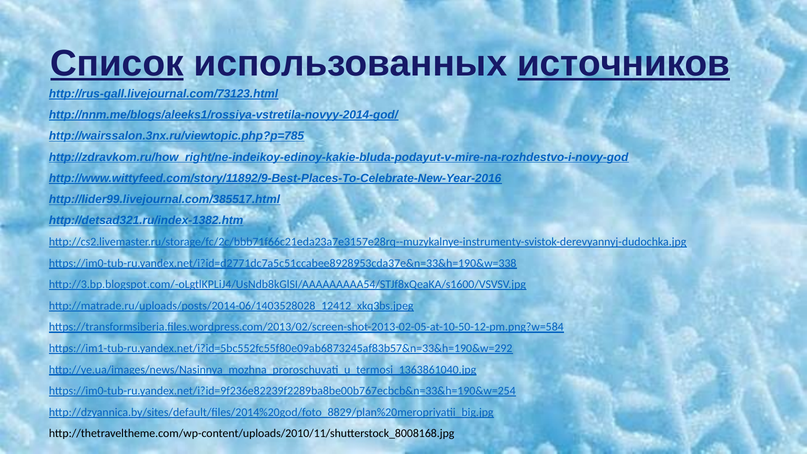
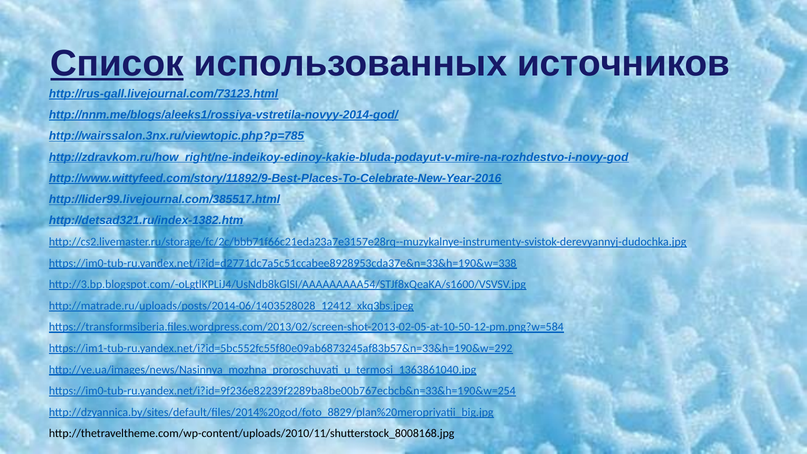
источников underline: present -> none
